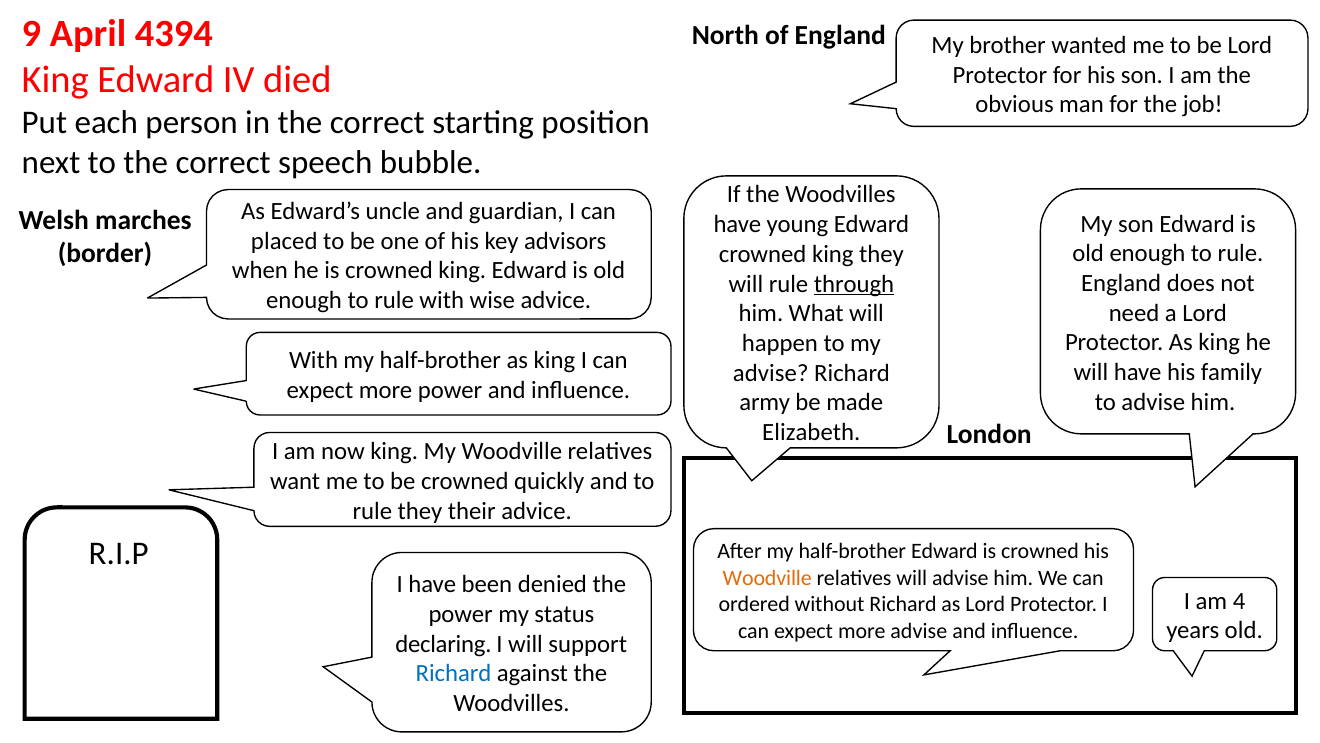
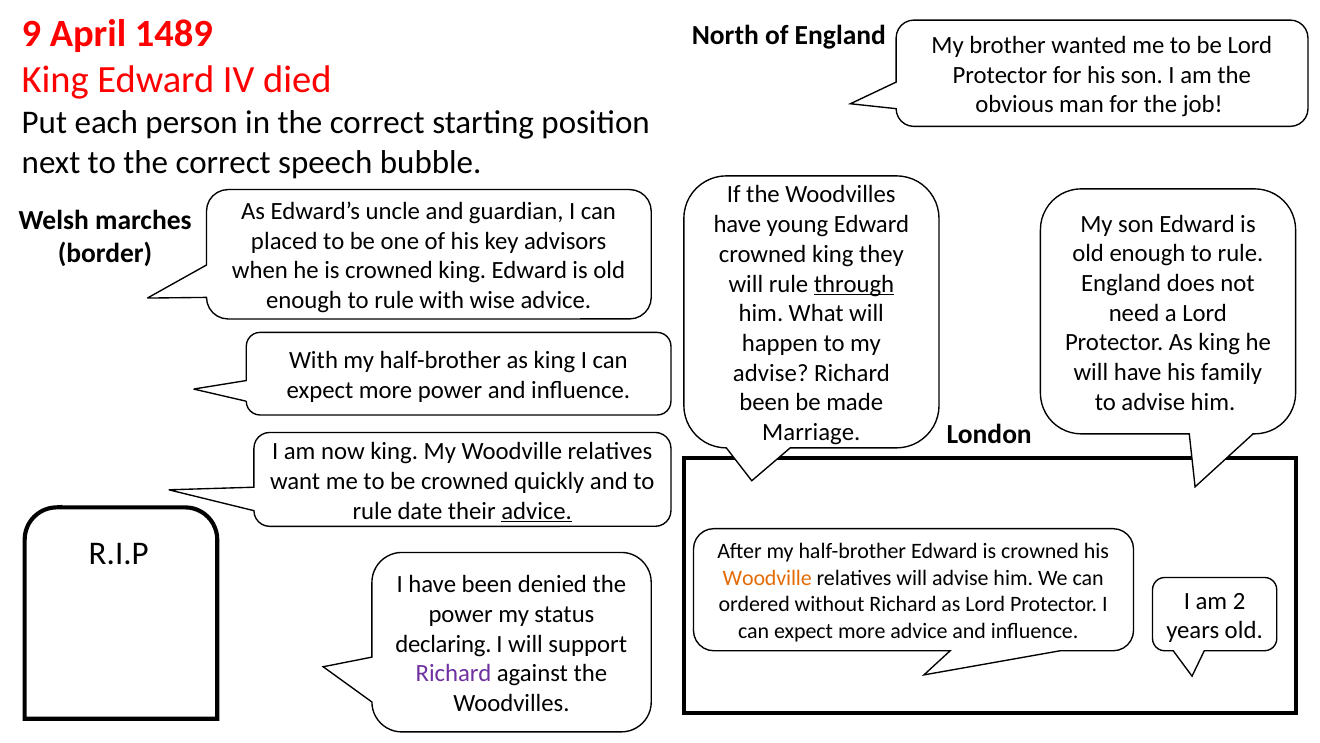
4394: 4394 -> 1489
army at (765, 402): army -> been
Elizabeth: Elizabeth -> Marriage
rule they: they -> date
advice at (537, 510) underline: none -> present
4: 4 -> 2
more advise: advise -> advice
Richard at (454, 673) colour: blue -> purple
